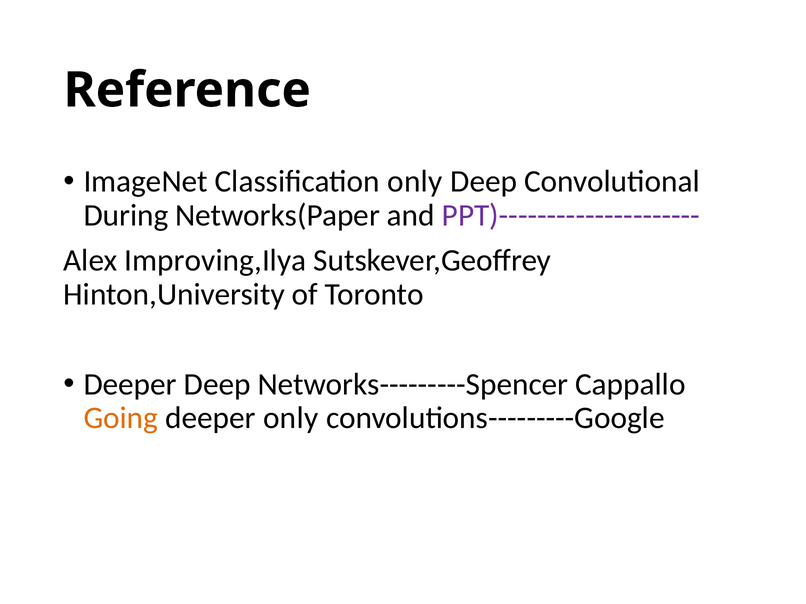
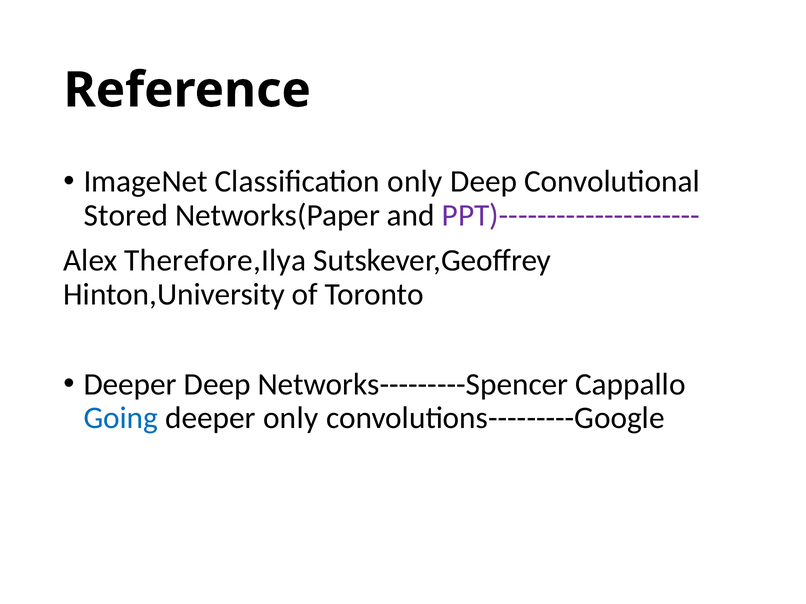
During: During -> Stored
Improving,Ilya: Improving,Ilya -> Therefore,Ilya
Going colour: orange -> blue
